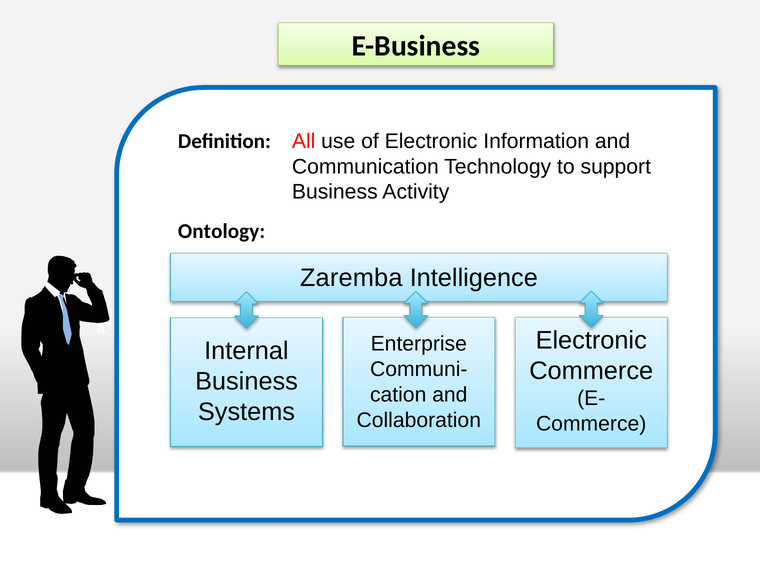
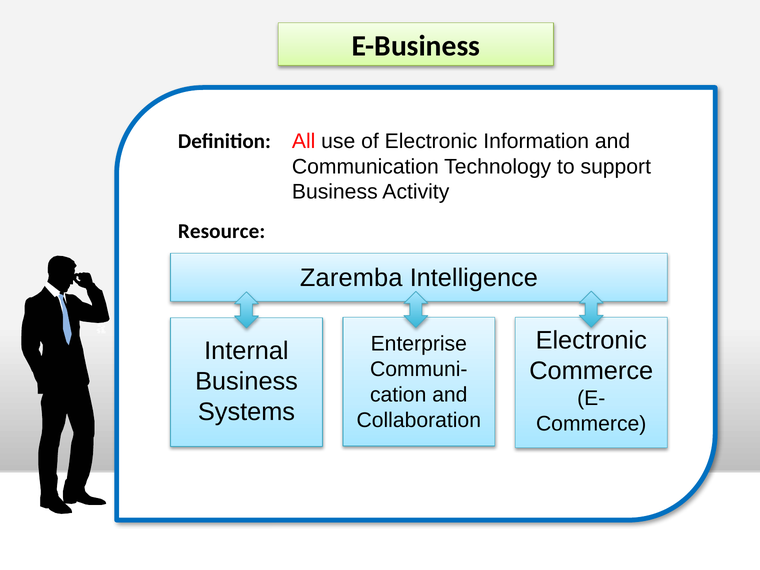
Ontology: Ontology -> Resource
